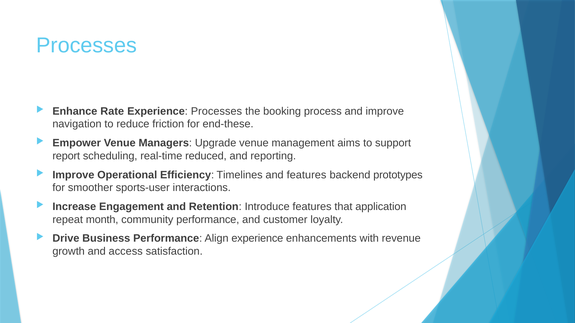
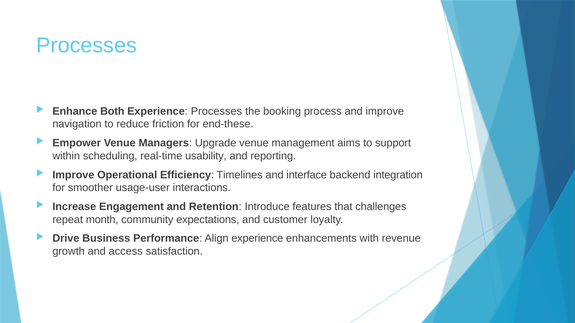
Rate: Rate -> Both
report: report -> within
reduced: reduced -> usability
and features: features -> interface
prototypes: prototypes -> integration
sports-user: sports-user -> usage-user
application: application -> challenges
community performance: performance -> expectations
